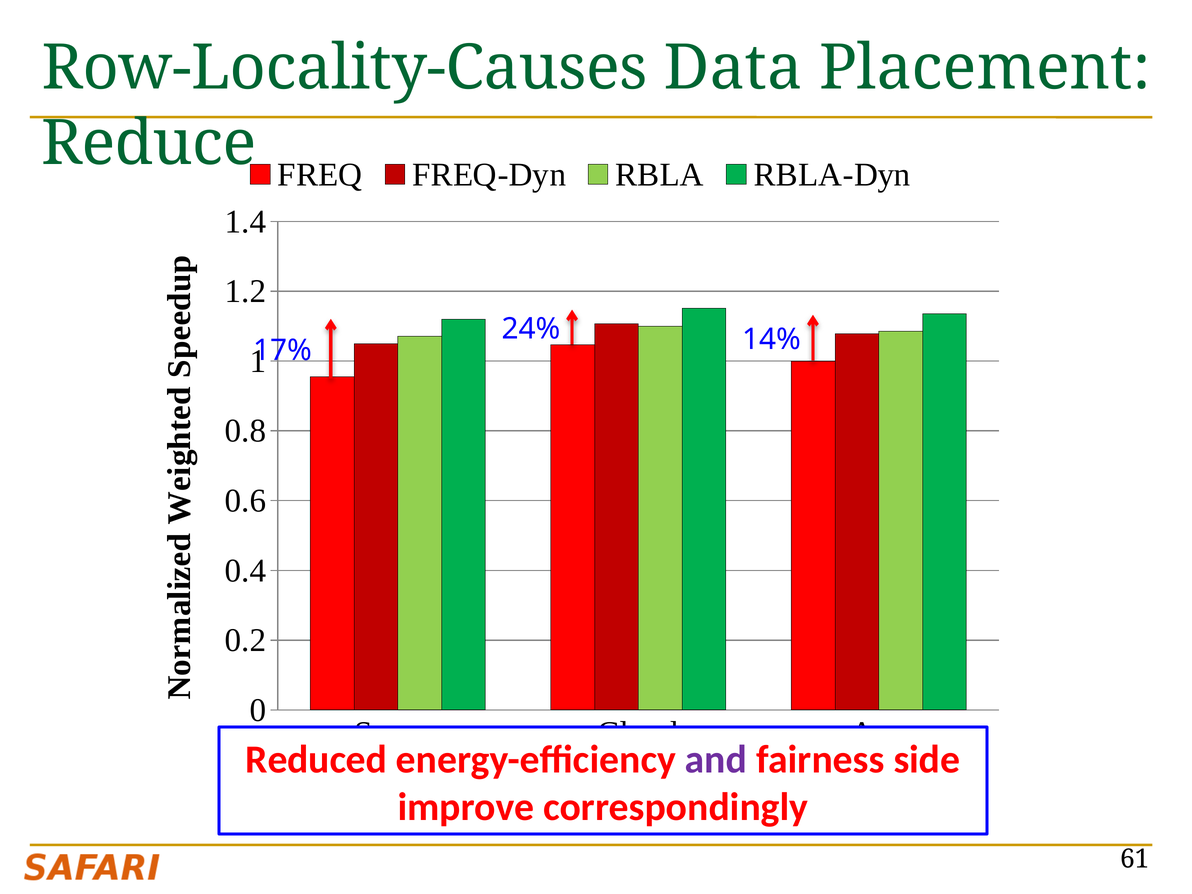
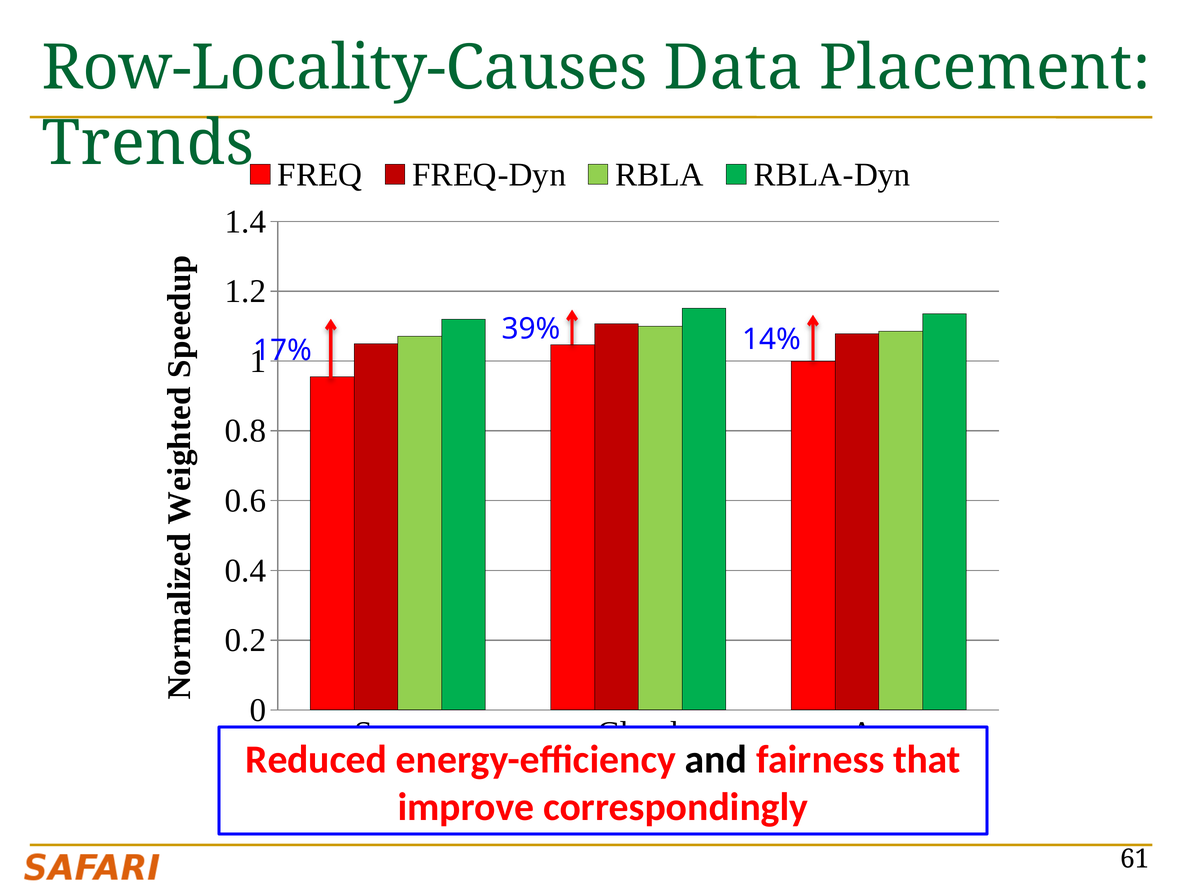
Reduce: Reduce -> Trends
24%: 24% -> 39%
and colour: purple -> black
side: side -> that
